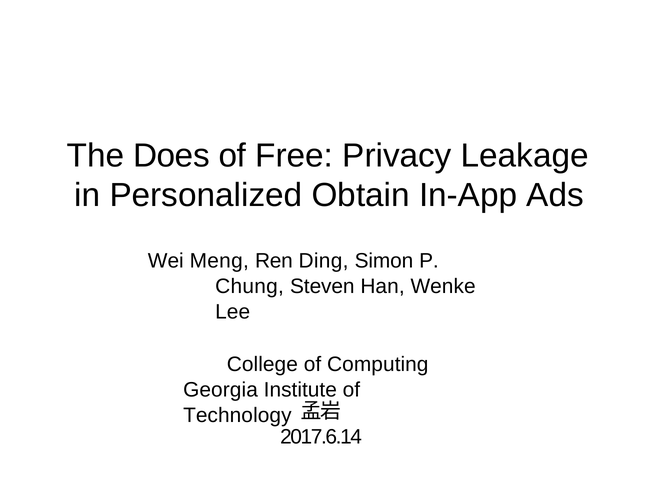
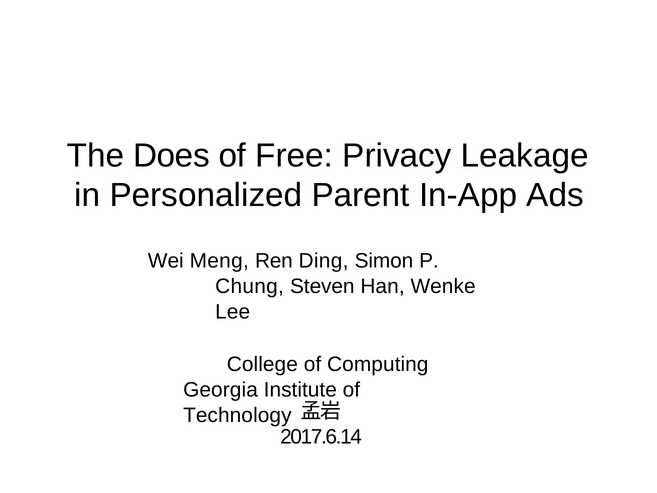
Obtain: Obtain -> Parent
